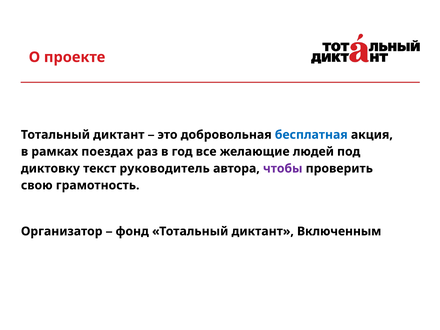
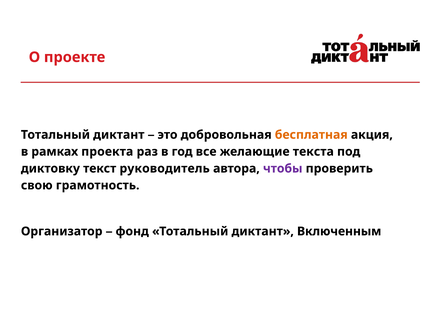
бесплатная colour: blue -> orange
поездах: поездах -> проекта
людей: людей -> текста
